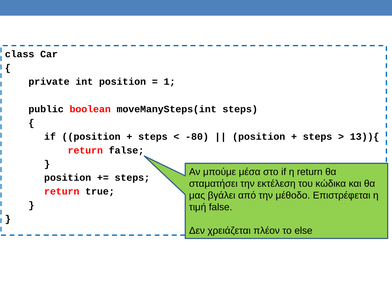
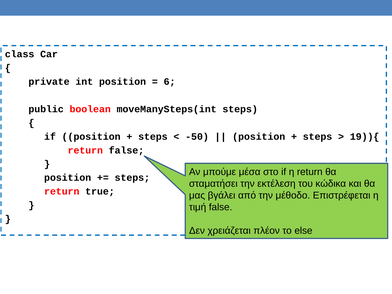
1: 1 -> 6
-80: -80 -> -50
13)){: 13)){ -> 19)){
